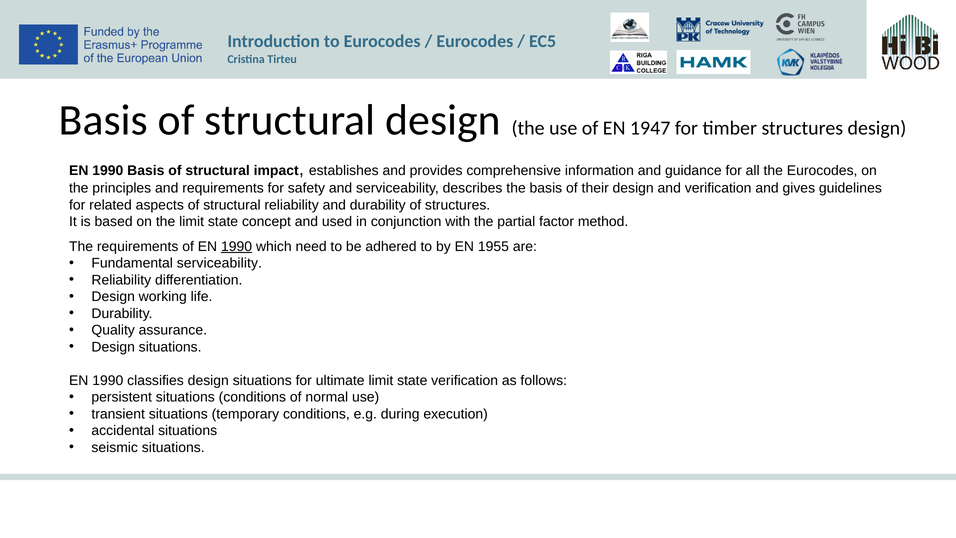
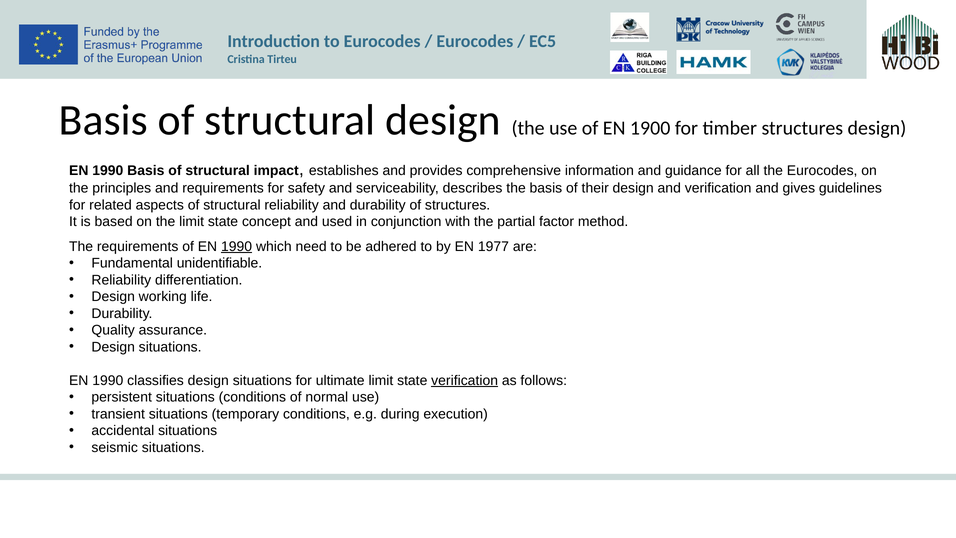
1947: 1947 -> 1900
1955: 1955 -> 1977
Fundamental serviceability: serviceability -> unidentifiable
verification at (465, 380) underline: none -> present
